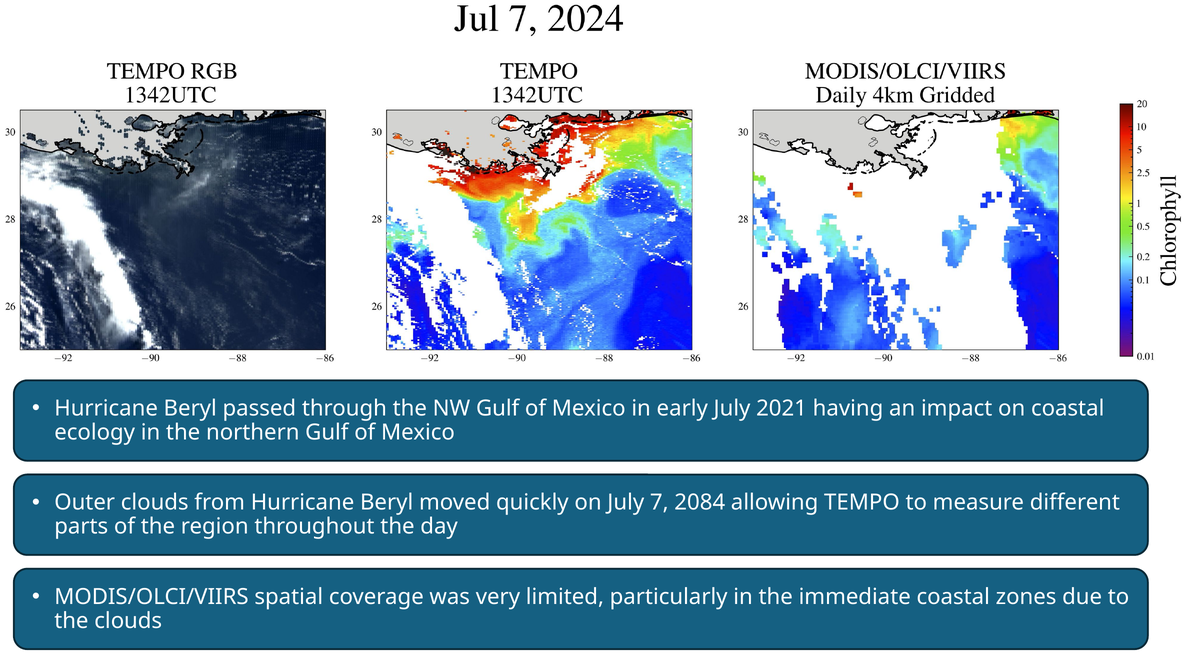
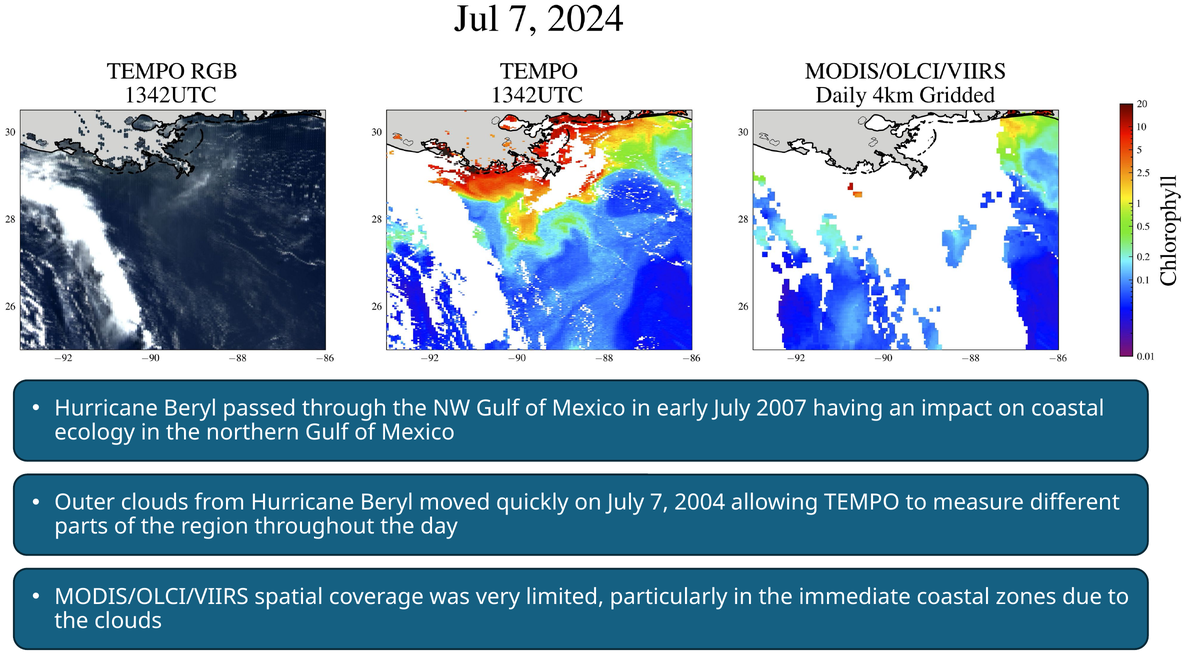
2021: 2021 -> 2007
2084: 2084 -> 2004
